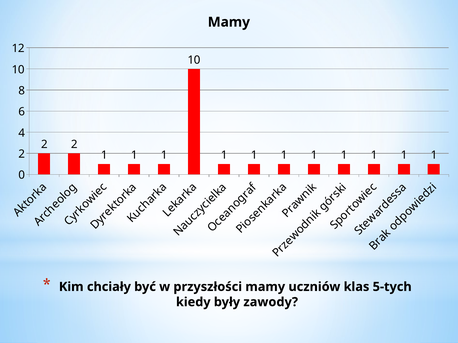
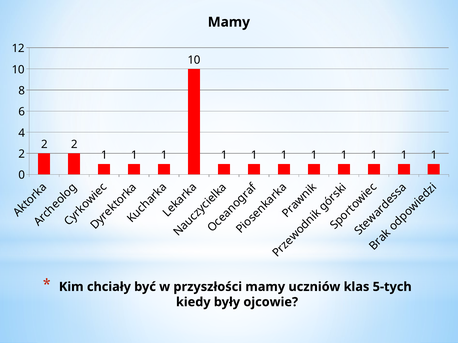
zawody: zawody -> ojcowie
